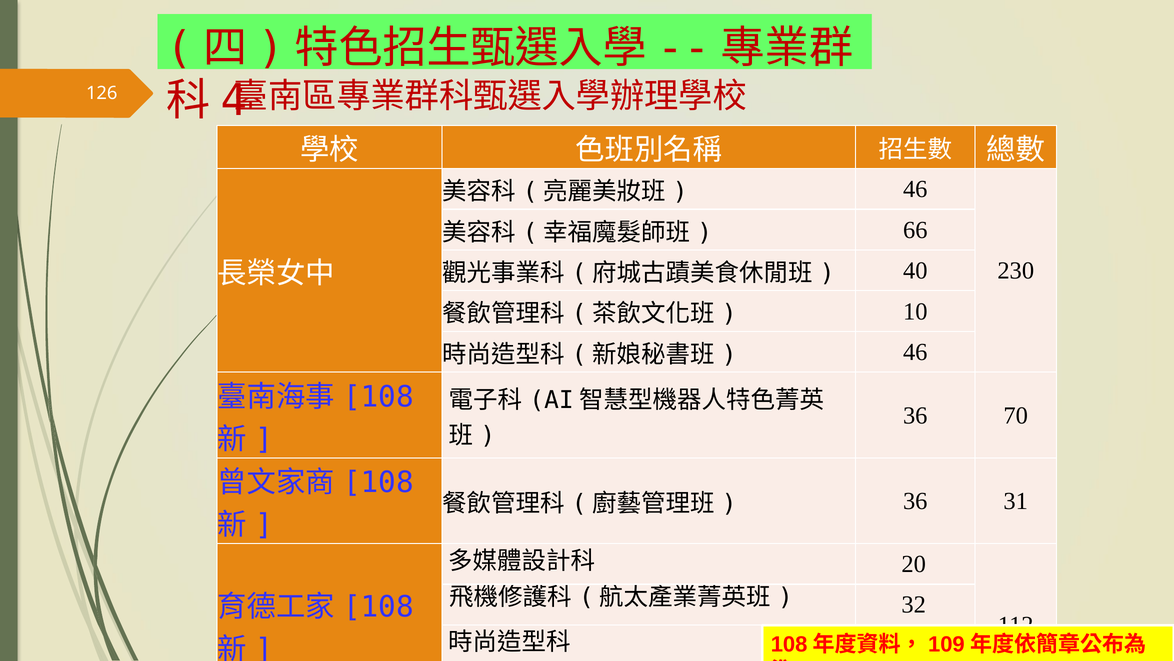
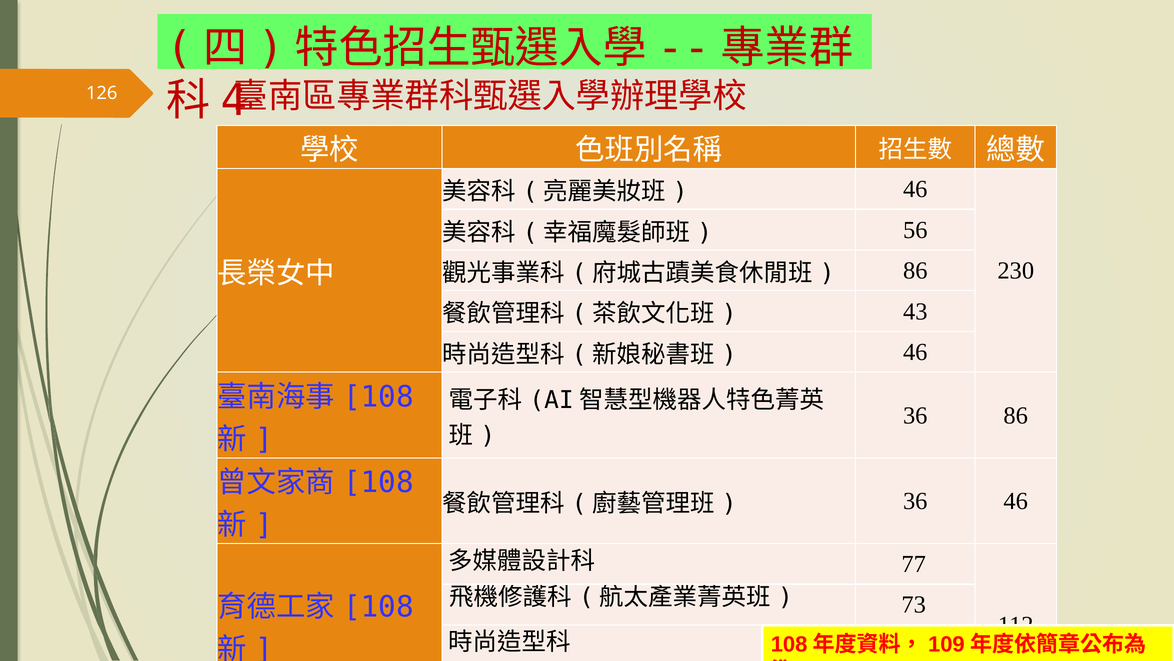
66: 66 -> 56
40 at (915, 270): 40 -> 86
10: 10 -> 43
36 70: 70 -> 86
36 31: 31 -> 46
20: 20 -> 77
32: 32 -> 73
